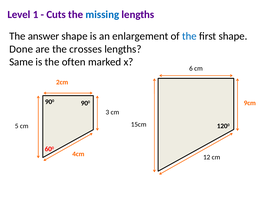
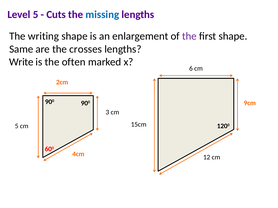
Level 1: 1 -> 5
answer: answer -> writing
the at (189, 36) colour: blue -> purple
Done: Done -> Same
Same: Same -> Write
